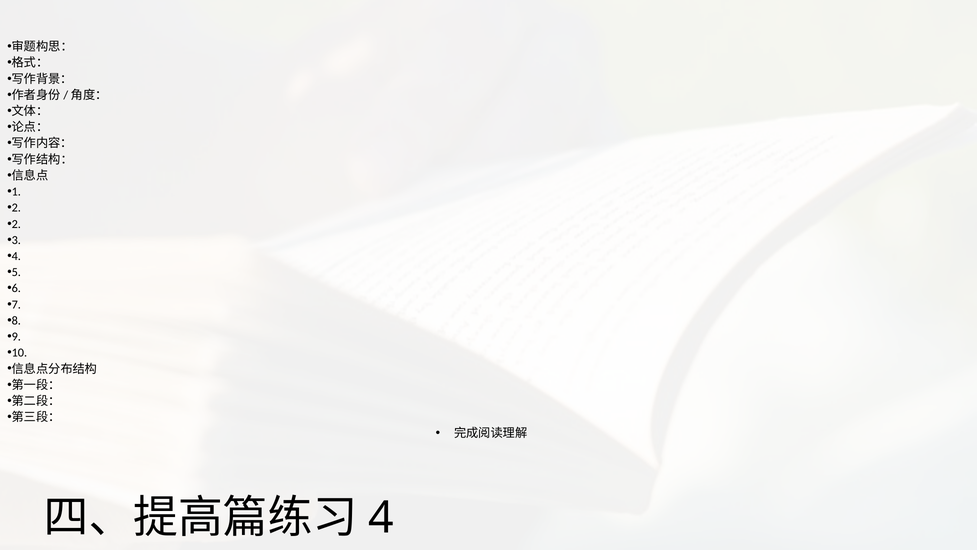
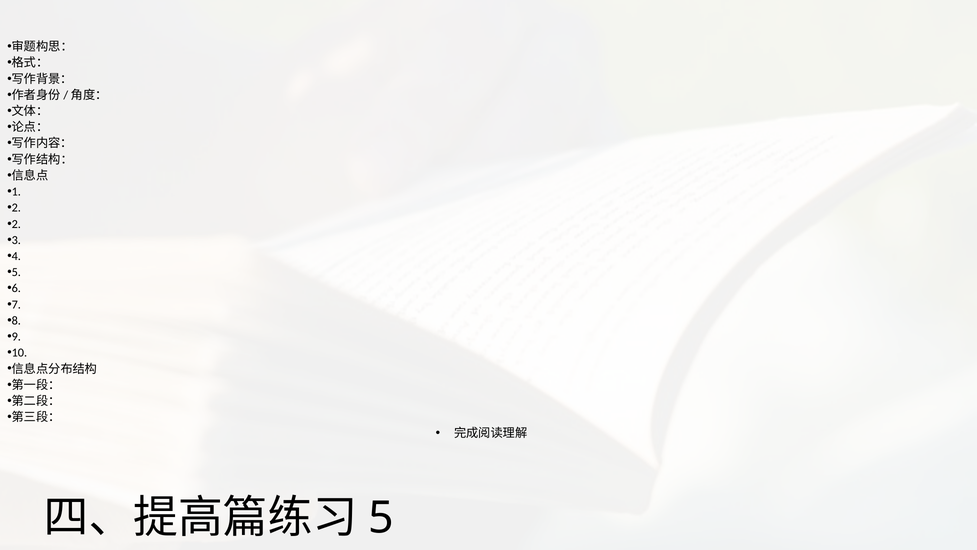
4: 4 -> 5
